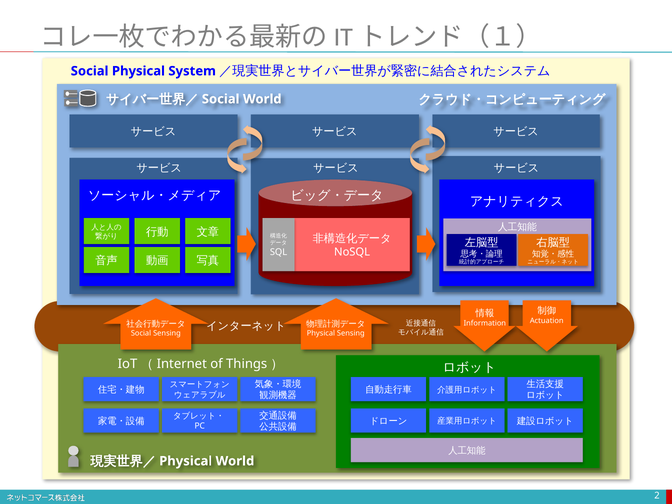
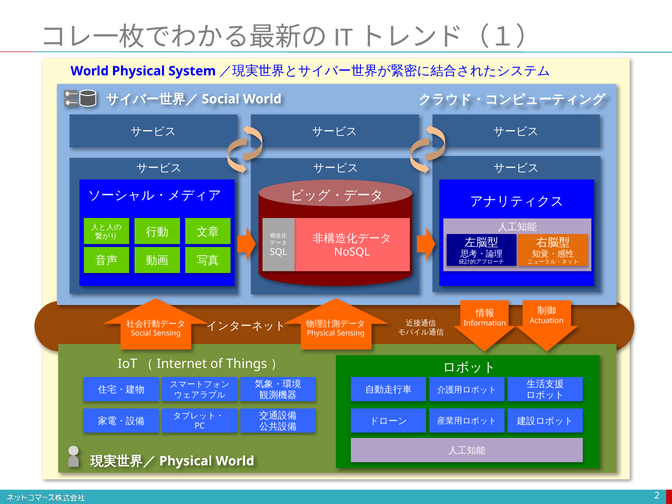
Social at (90, 71): Social -> World
